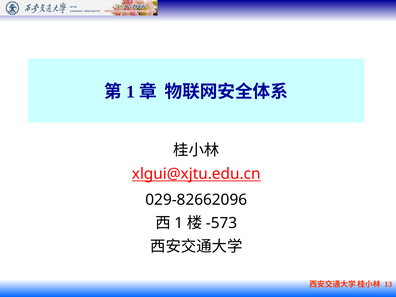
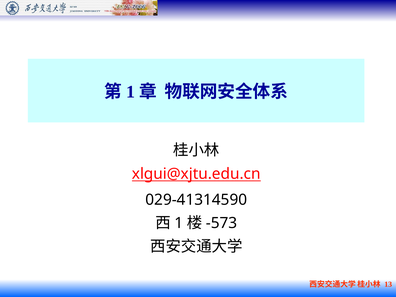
029-82662096: 029-82662096 -> 029-41314590
